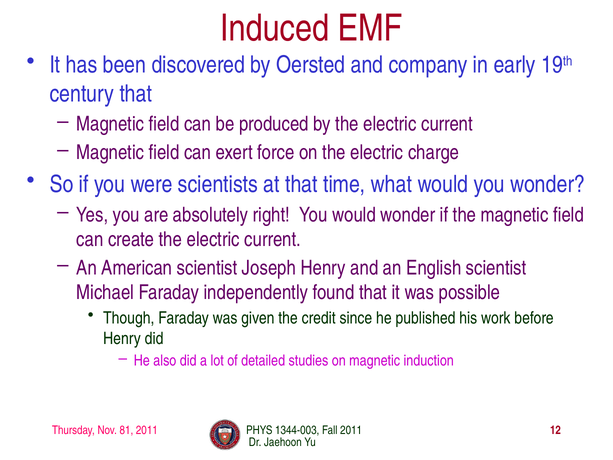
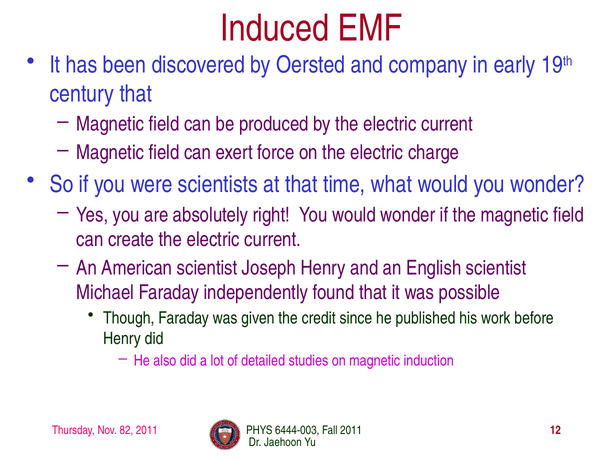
81: 81 -> 82
1344-003: 1344-003 -> 6444-003
